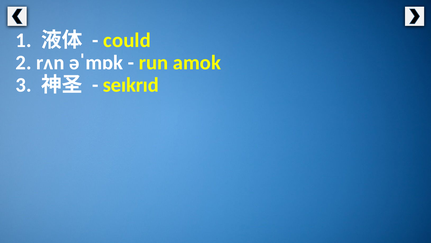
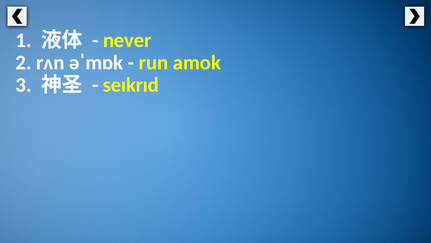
could: could -> never
